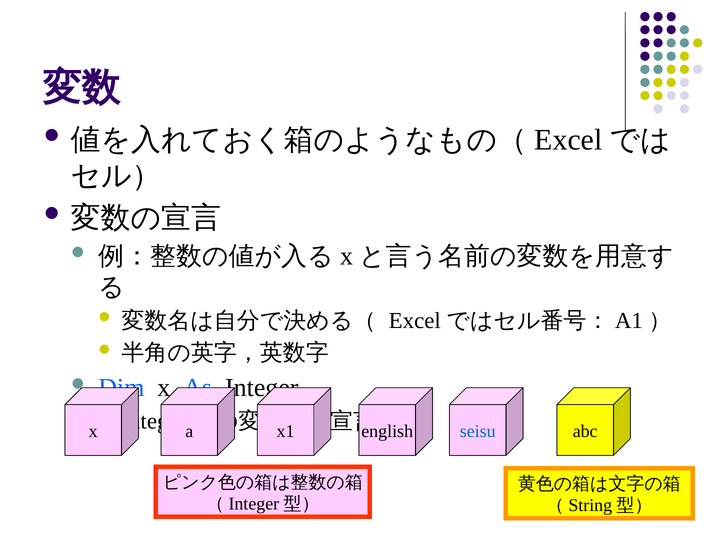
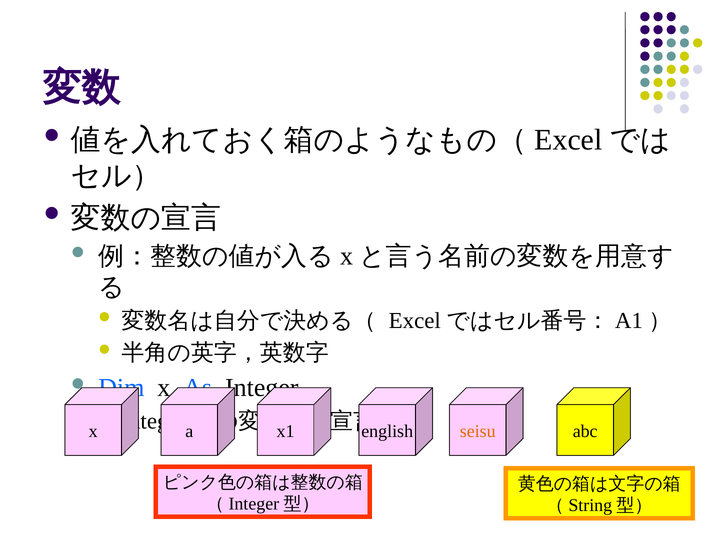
seisu colour: blue -> orange
